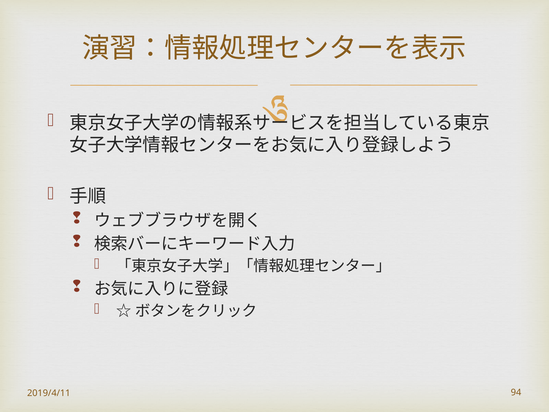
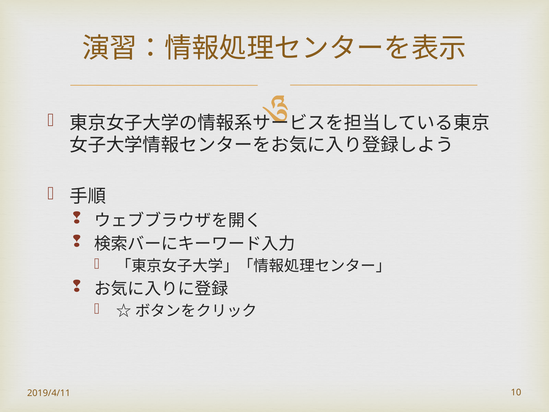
94: 94 -> 10
